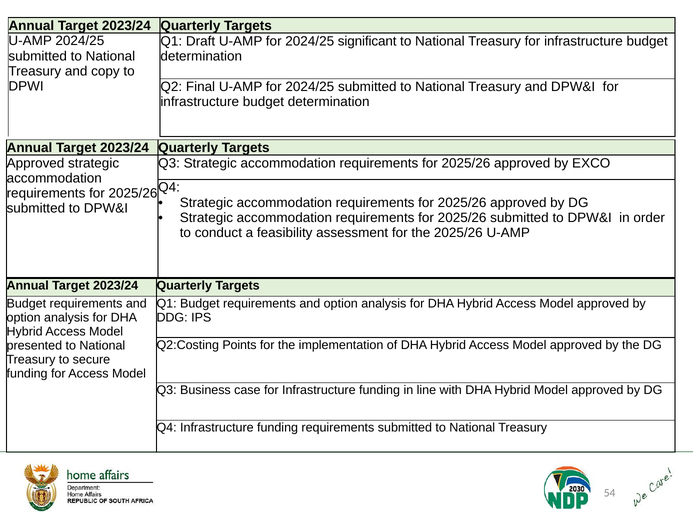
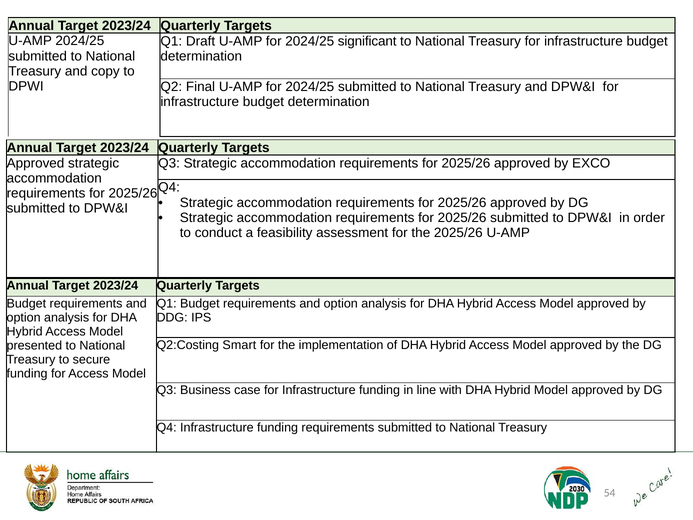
Points: Points -> Smart
